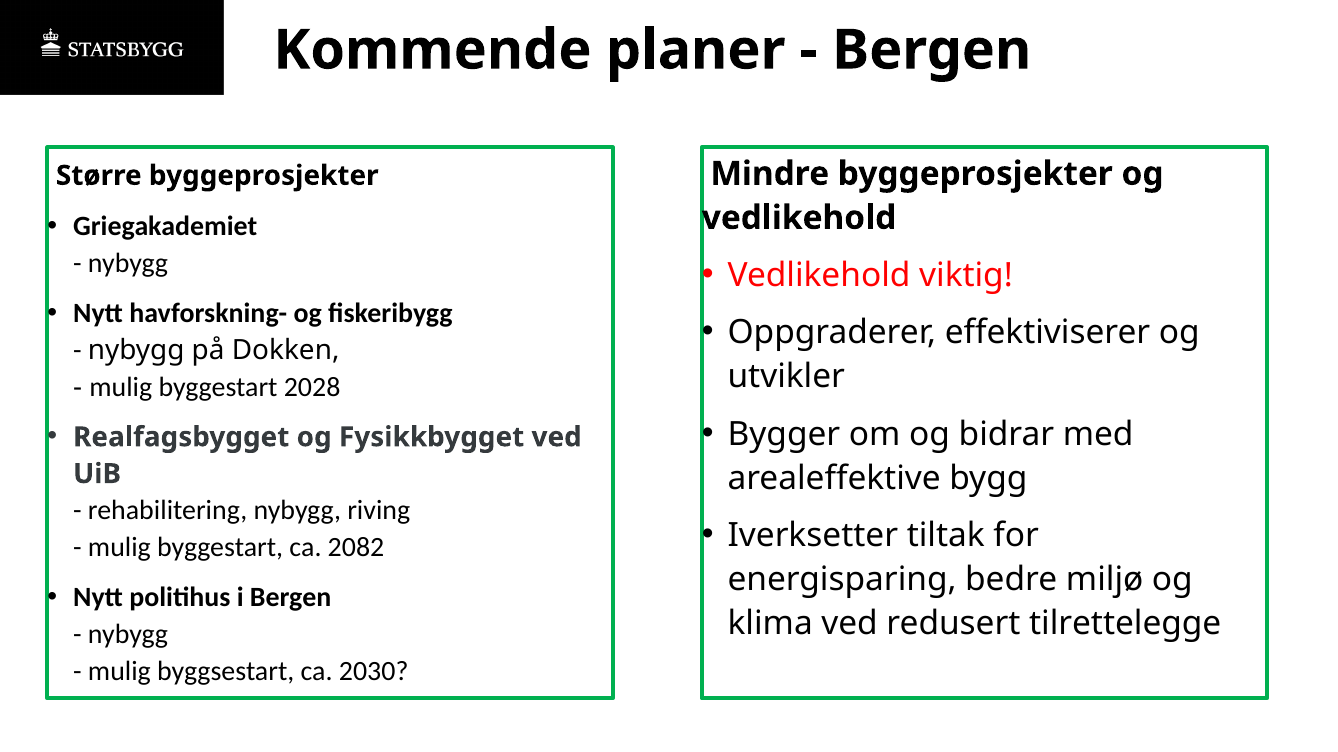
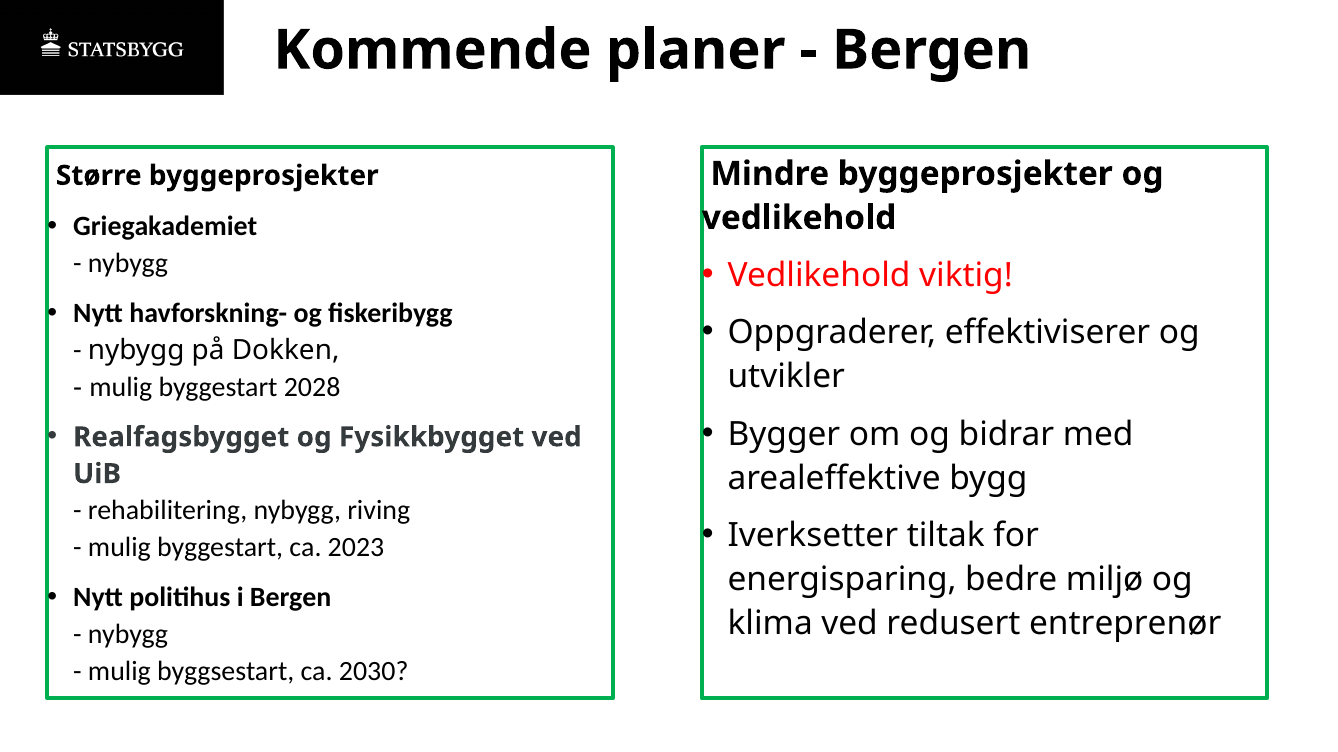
2082: 2082 -> 2023
tilrettelegge: tilrettelegge -> entreprenør
